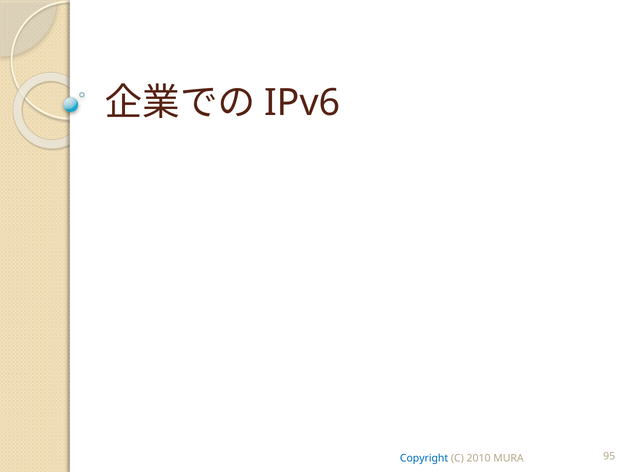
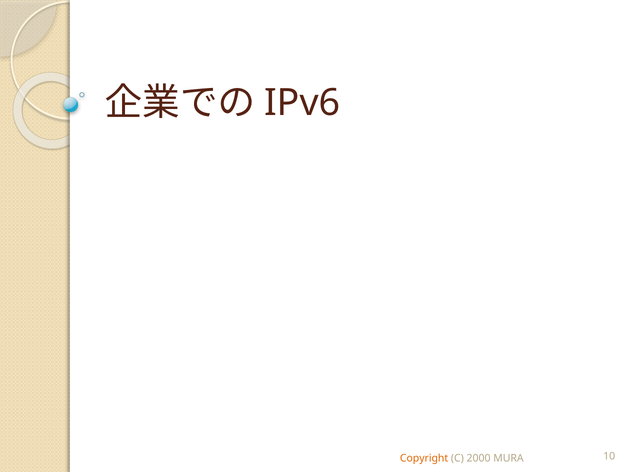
Copyright colour: blue -> orange
2010: 2010 -> 2000
95: 95 -> 10
